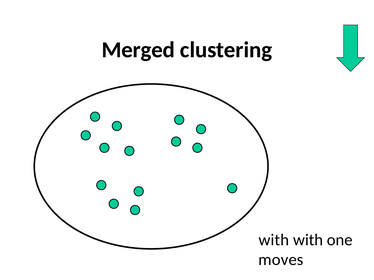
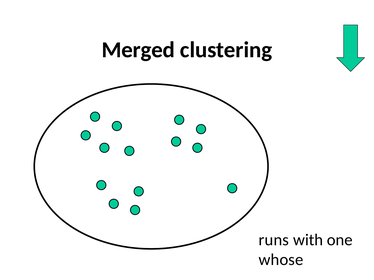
with at (274, 240): with -> runs
moves: moves -> whose
